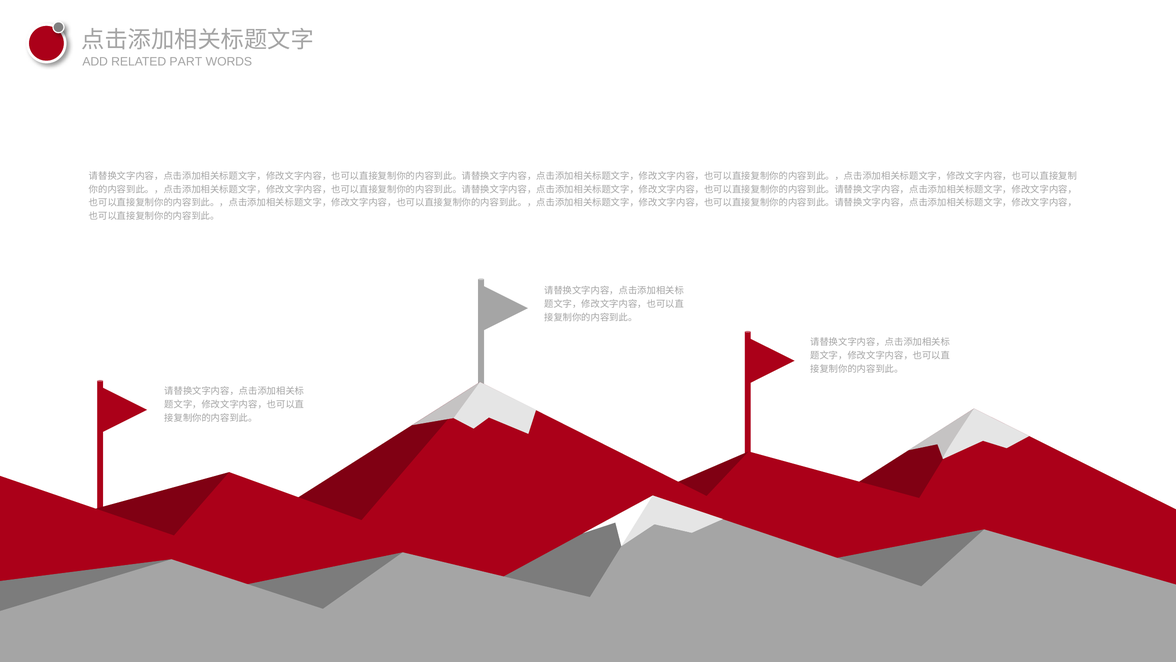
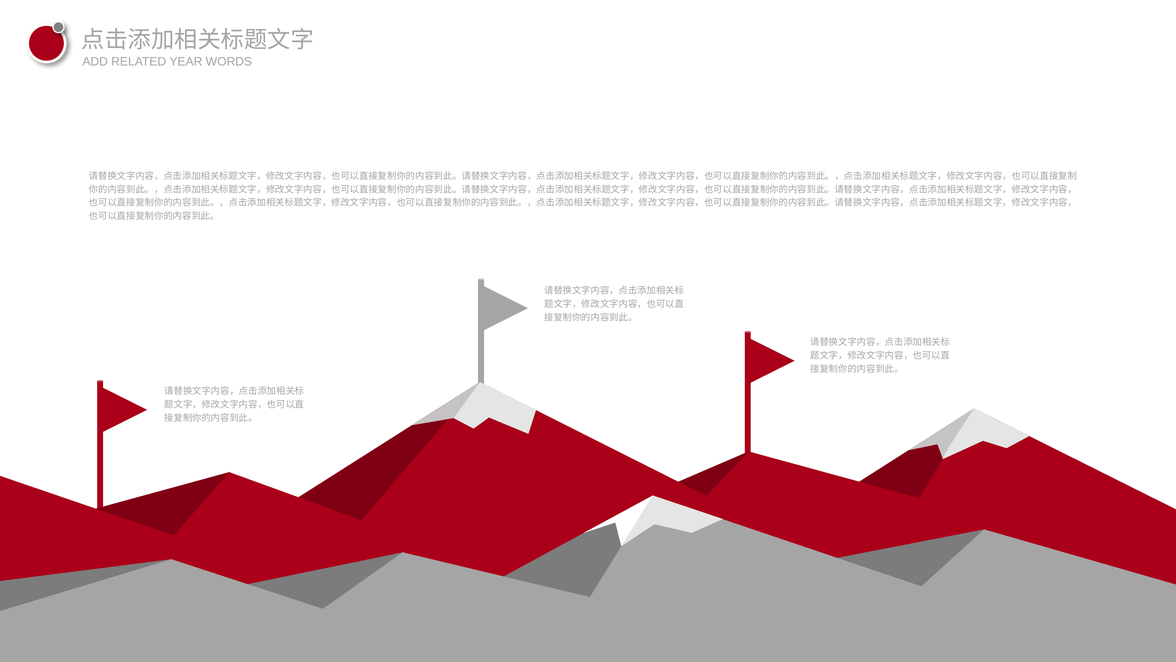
PART: PART -> YEAR
